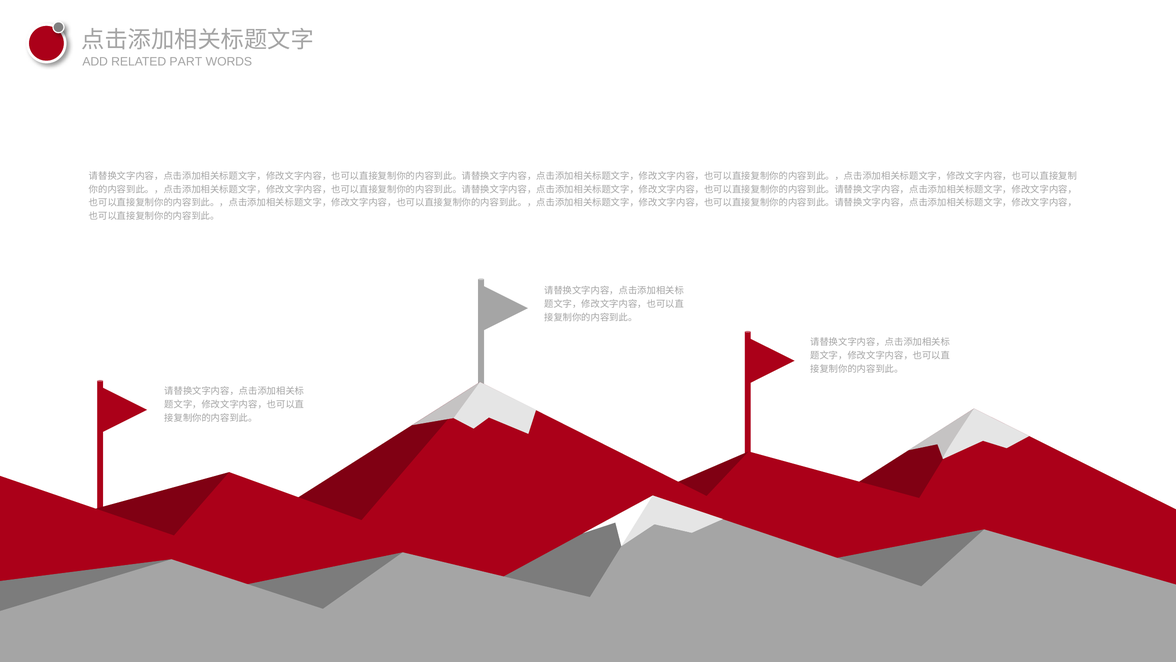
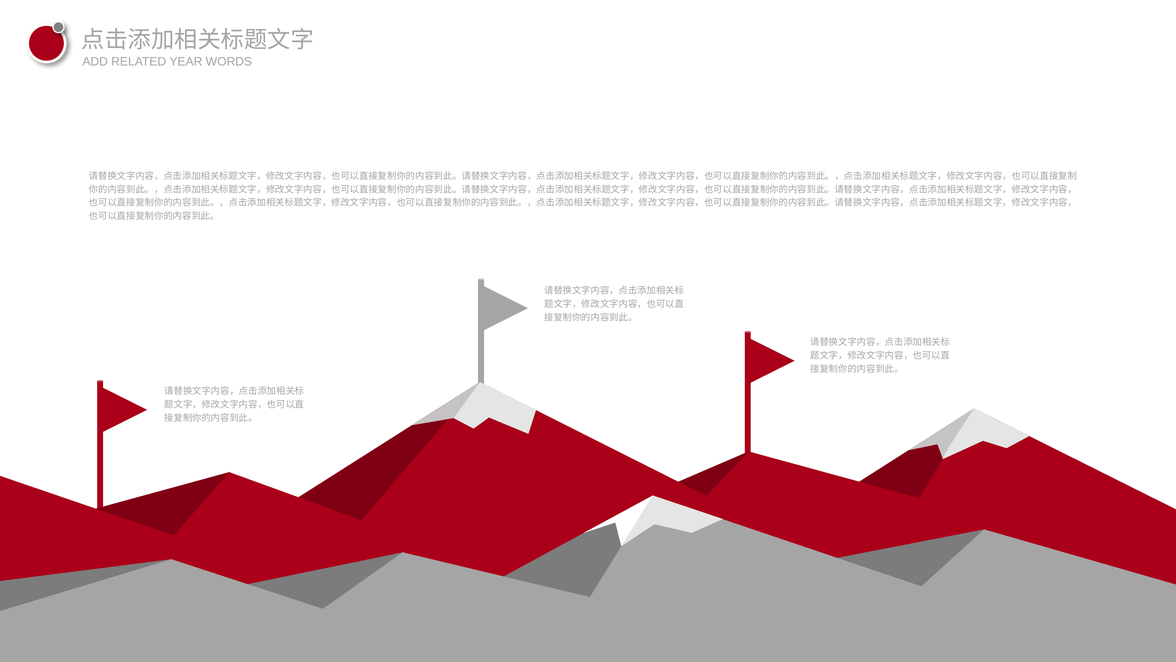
PART: PART -> YEAR
